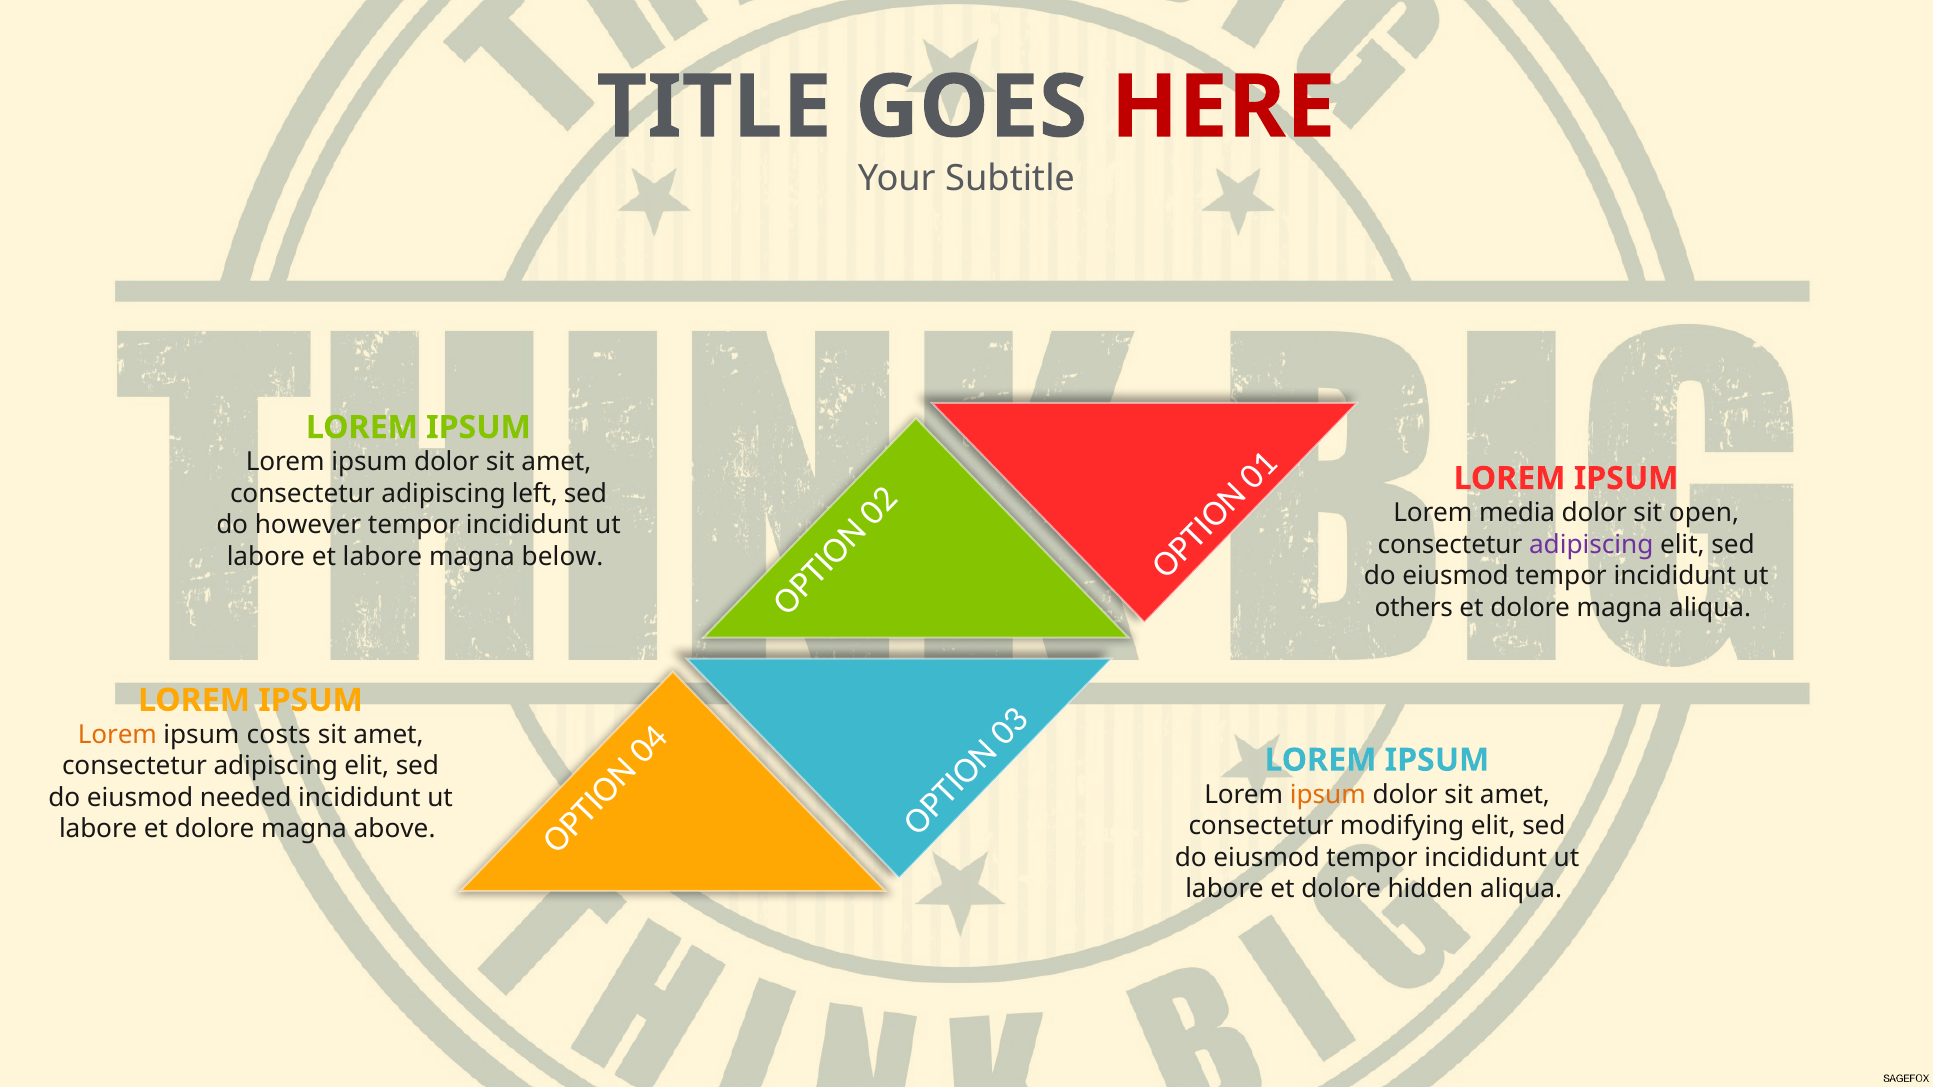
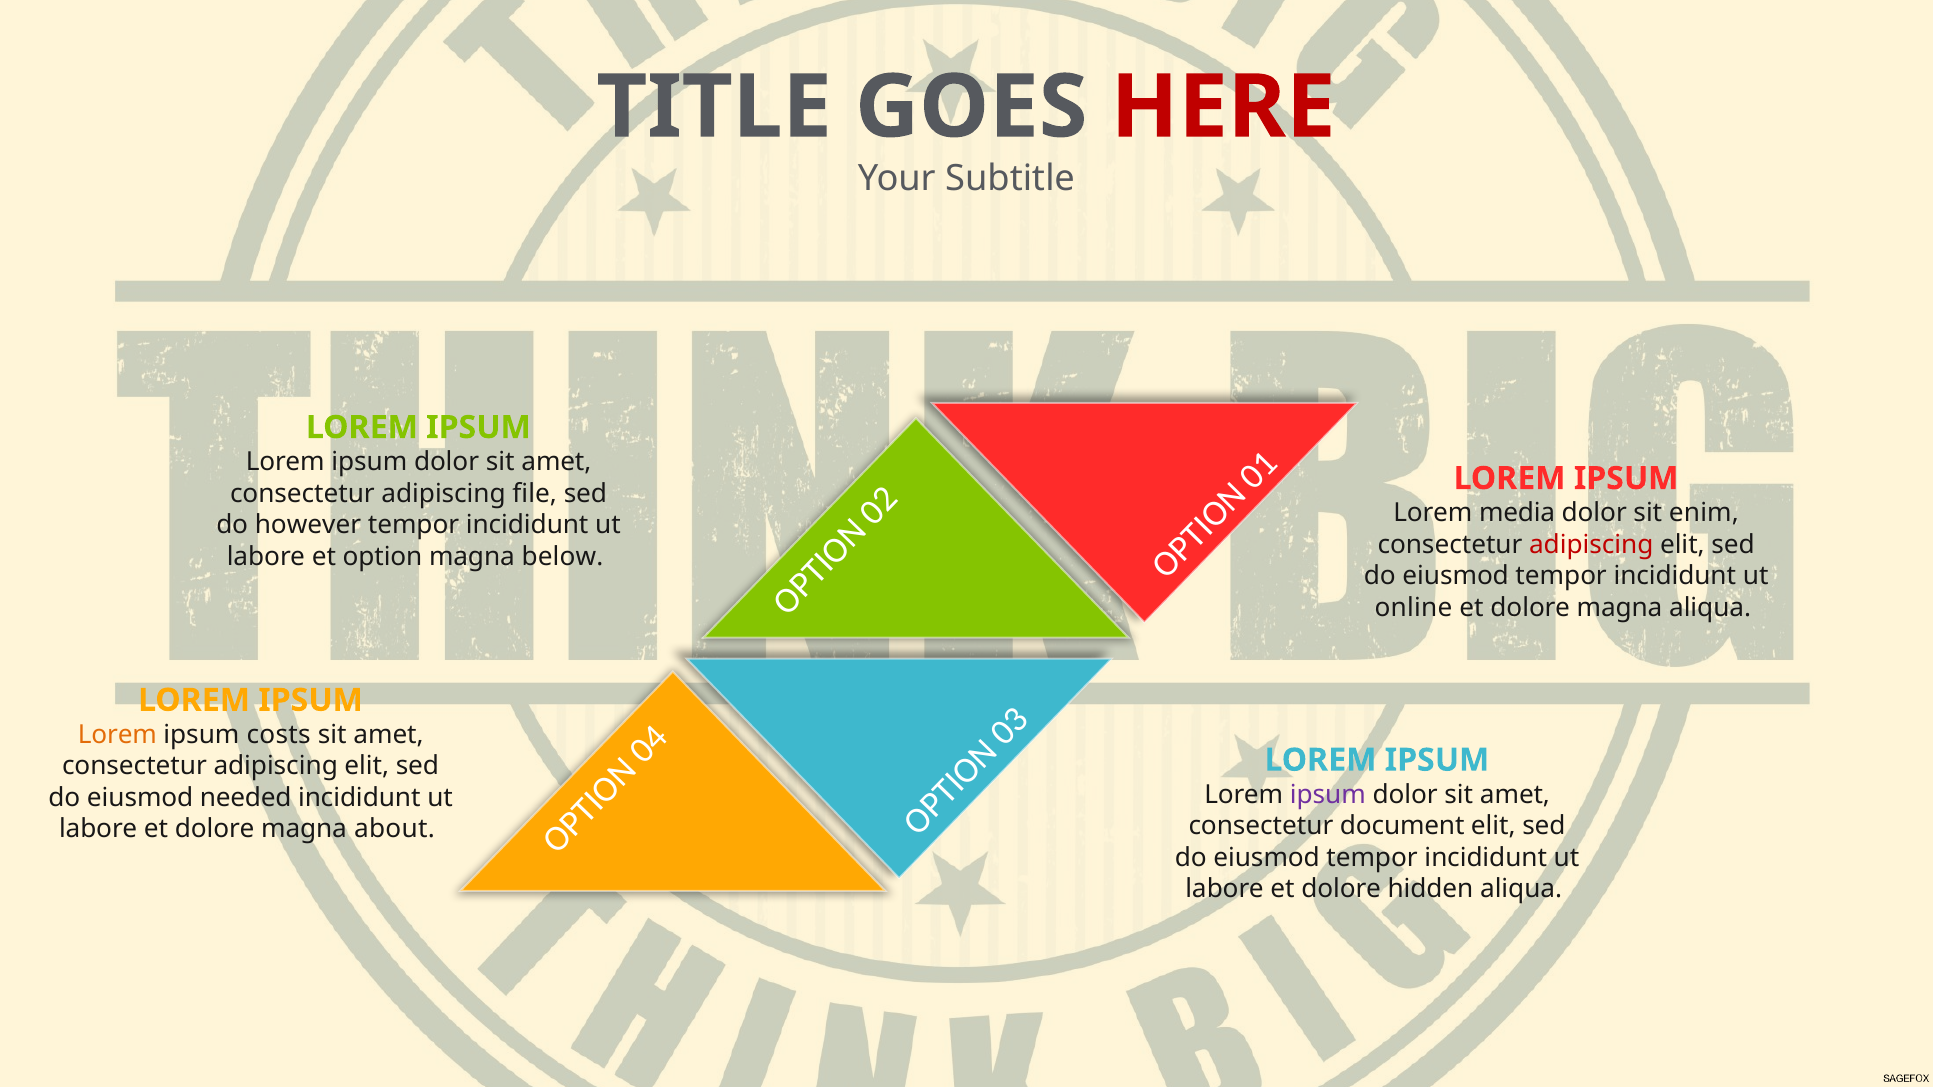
left: left -> file
open: open -> enim
adipiscing at (1591, 545) colour: purple -> red
et labore: labore -> option
others: others -> online
ipsum at (1328, 795) colour: orange -> purple
modifying: modifying -> document
above: above -> about
